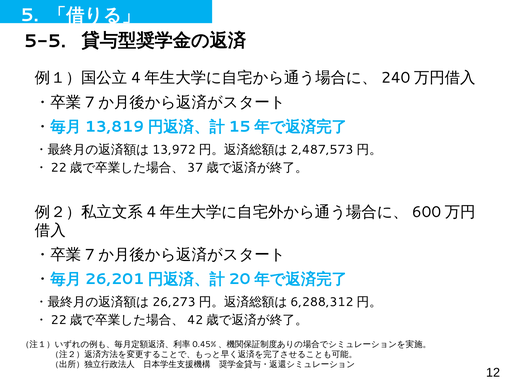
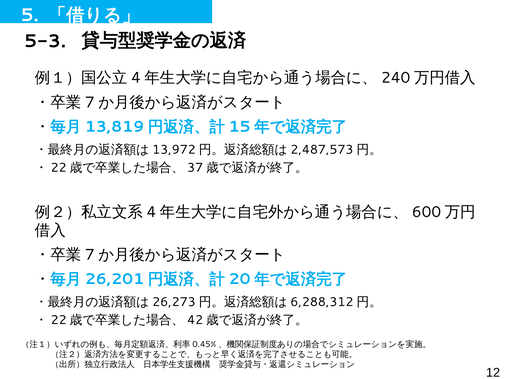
5-5: 5-5 -> 5-3
